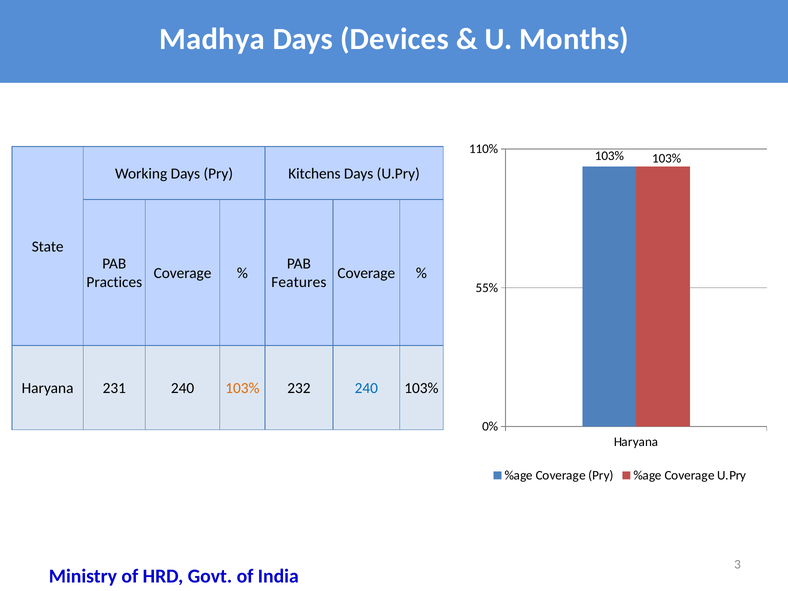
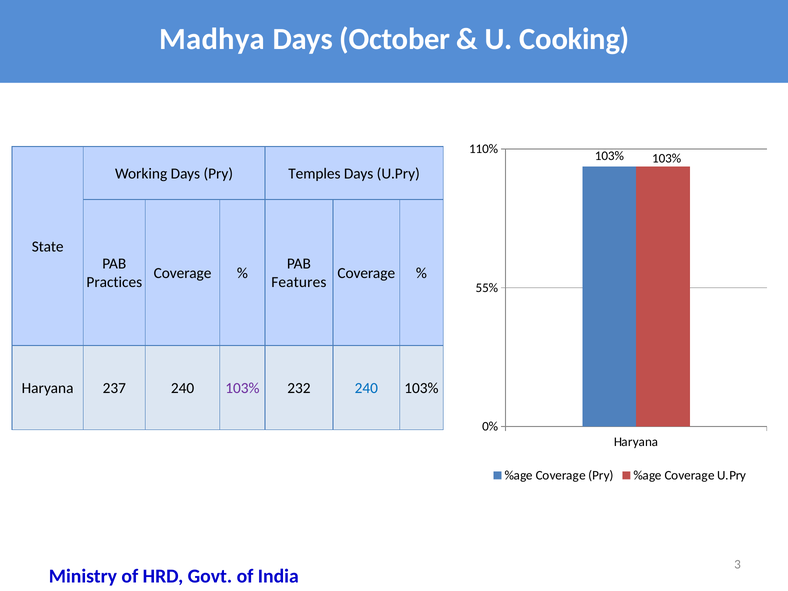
Devices: Devices -> October
Months: Months -> Cooking
Kitchens: Kitchens -> Temples
231: 231 -> 237
103% at (242, 388) colour: orange -> purple
